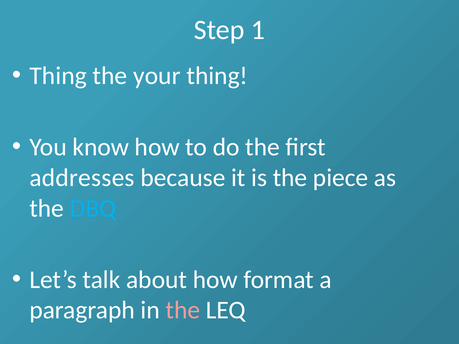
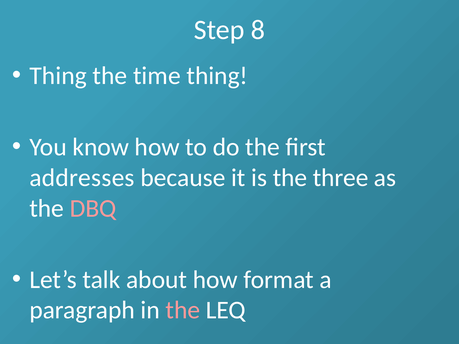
1: 1 -> 8
your: your -> time
piece: piece -> three
DBQ colour: light blue -> pink
